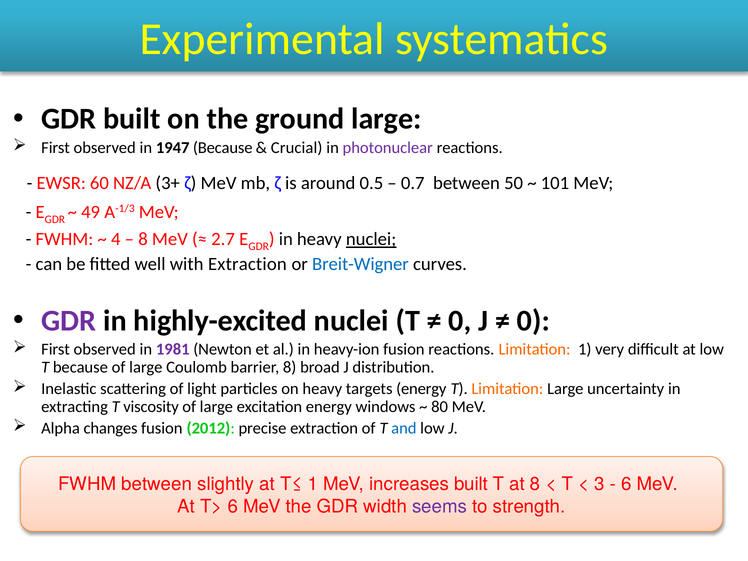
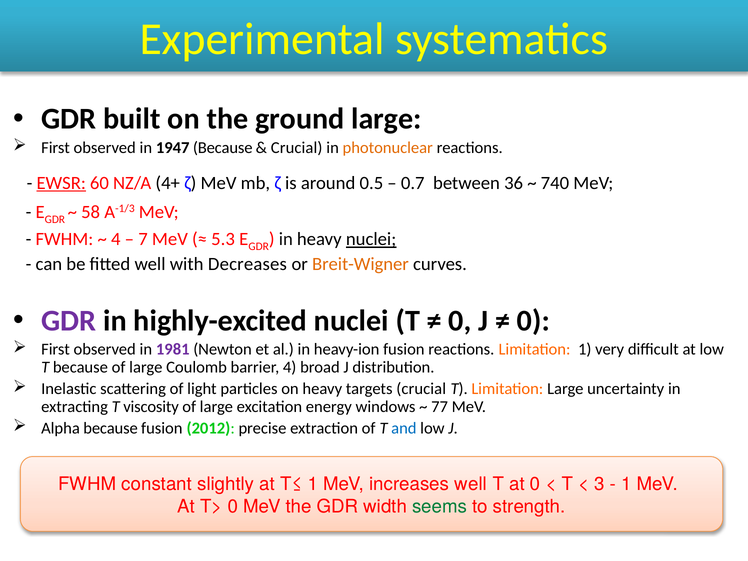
photonuclear colour: purple -> orange
EWSR underline: none -> present
3+: 3+ -> 4+
50: 50 -> 36
101: 101 -> 740
49: 49 -> 58
8 at (143, 239): 8 -> 7
2.7: 2.7 -> 5.3
with Extraction: Extraction -> Decreases
Breit-Wigner colour: blue -> orange
barrier 8: 8 -> 4
targets energy: energy -> crucial
80: 80 -> 77
Alpha changes: changes -> because
FWHM between: between -> constant
increases built: built -> well
at 8: 8 -> 0
6 at (626, 484): 6 -> 1
T> 6: 6 -> 0
seems colour: purple -> green
